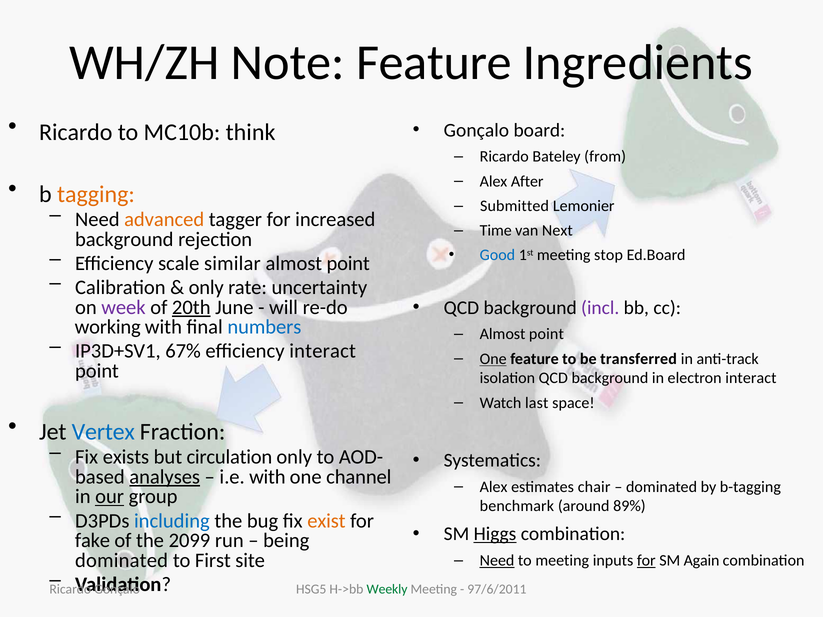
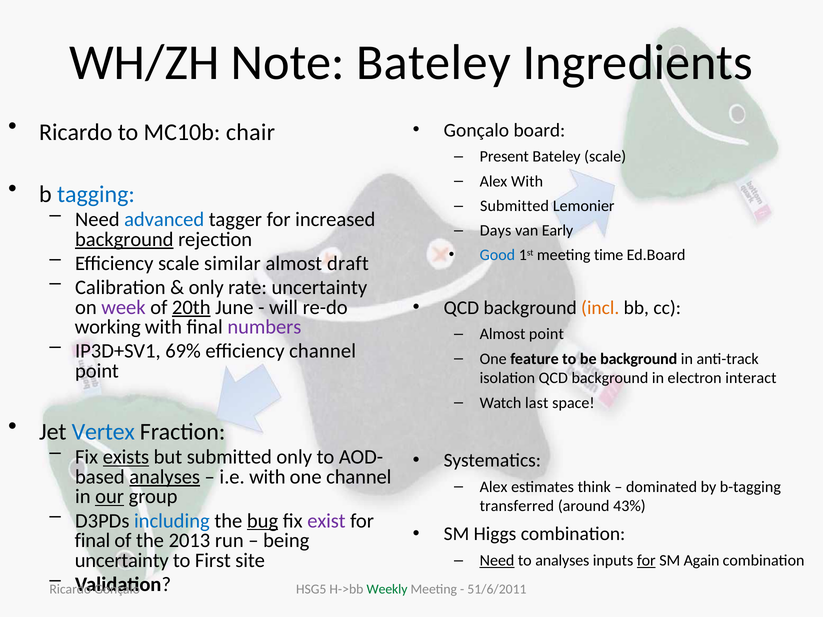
Note Feature: Feature -> Bateley
think: think -> chair
Ricardo at (504, 157): Ricardo -> Present
Bateley from: from -> scale
Alex After: After -> With
tagging colour: orange -> blue
advanced colour: orange -> blue
Time: Time -> Days
Next: Next -> Early
background at (124, 239) underline: none -> present
stop: stop -> time
point at (348, 264): point -> draft
incl colour: purple -> orange
numbers colour: blue -> purple
67%: 67% -> 69%
efficiency interact: interact -> channel
One at (493, 359) underline: present -> none
be transferred: transferred -> background
exists underline: none -> present
but circulation: circulation -> submitted
chair: chair -> think
benchmark: benchmark -> transferred
89%: 89% -> 43%
bug underline: none -> present
exist colour: orange -> purple
Higgs underline: present -> none
fake at (92, 541): fake -> final
2099: 2099 -> 2013
dominated at (122, 561): dominated -> uncertainty
to meeting: meeting -> analyses
97/6/2011: 97/6/2011 -> 51/6/2011
